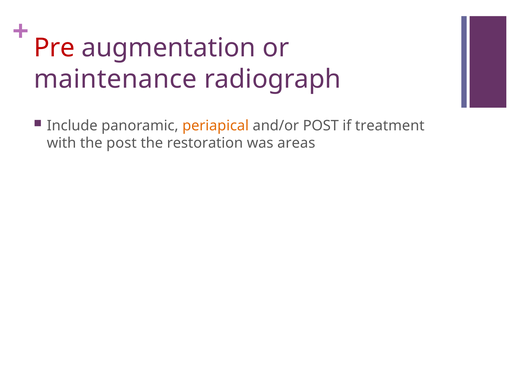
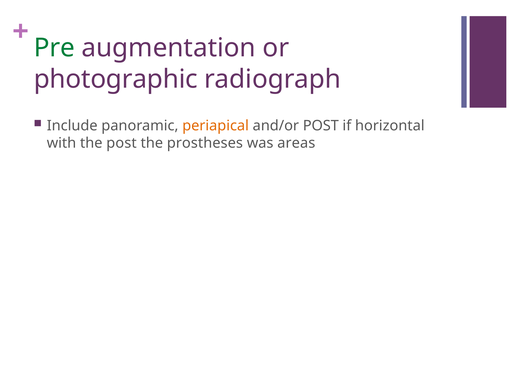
Pre colour: red -> green
maintenance: maintenance -> photographic
treatment: treatment -> horizontal
restoration: restoration -> prostheses
